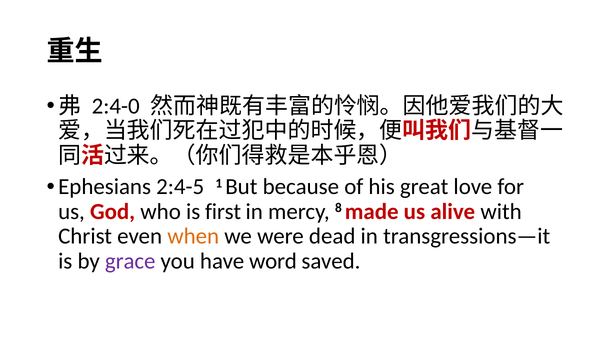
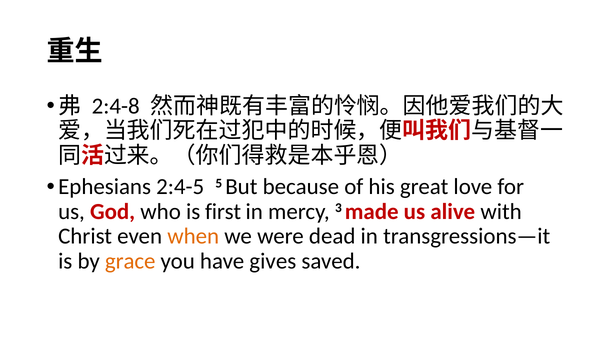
2:4-0: 2:4-0 -> 2:4-8
1: 1 -> 5
8: 8 -> 3
grace colour: purple -> orange
word: word -> gives
